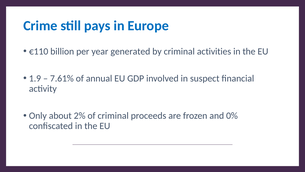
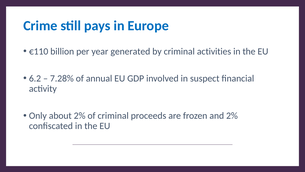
1.9: 1.9 -> 6.2
7.61%: 7.61% -> 7.28%
and 0%: 0% -> 2%
